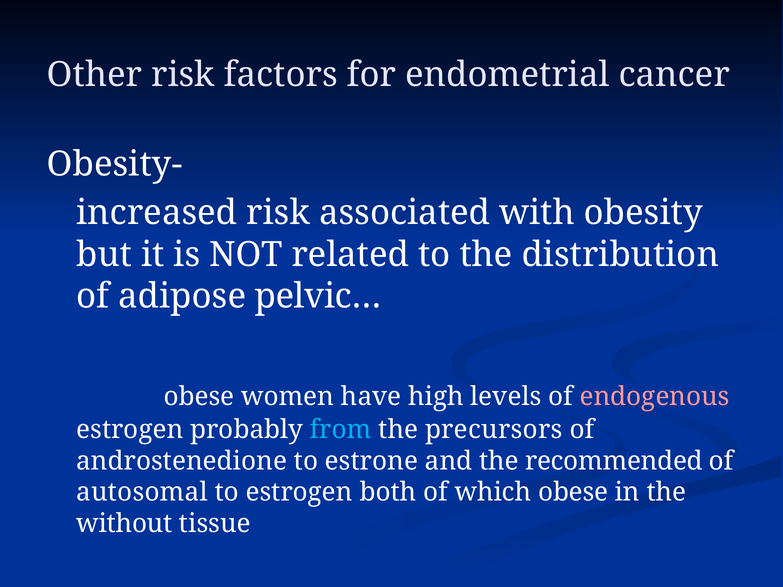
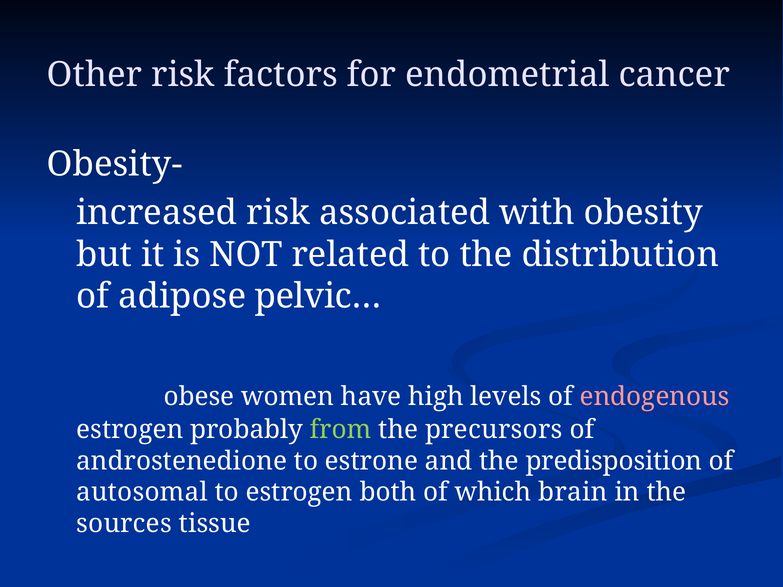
from colour: light blue -> light green
recommended: recommended -> predisposition
which obese: obese -> brain
without: without -> sources
